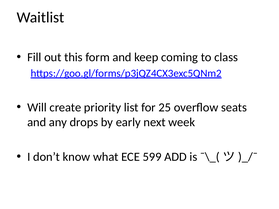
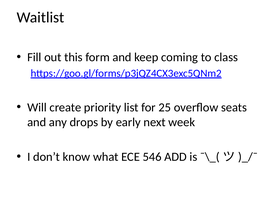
599: 599 -> 546
